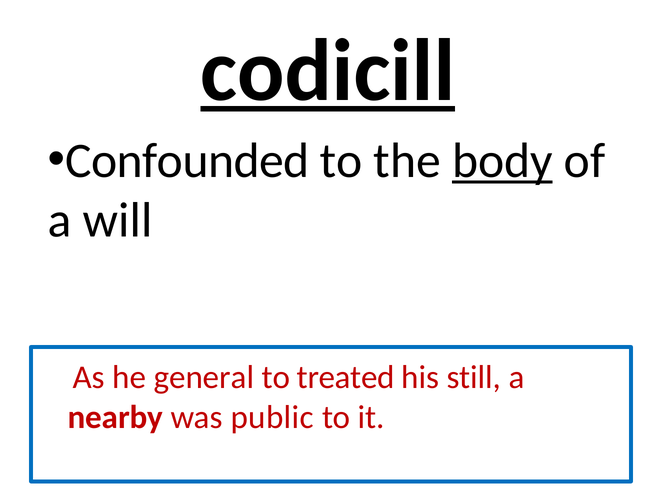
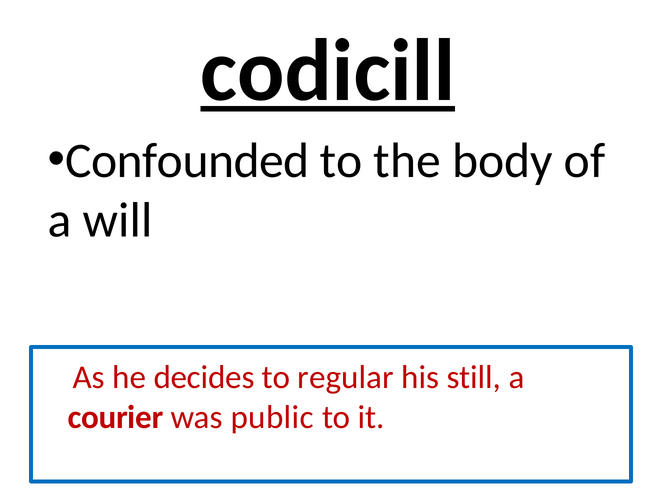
body underline: present -> none
general: general -> decides
treated: treated -> regular
nearby: nearby -> courier
